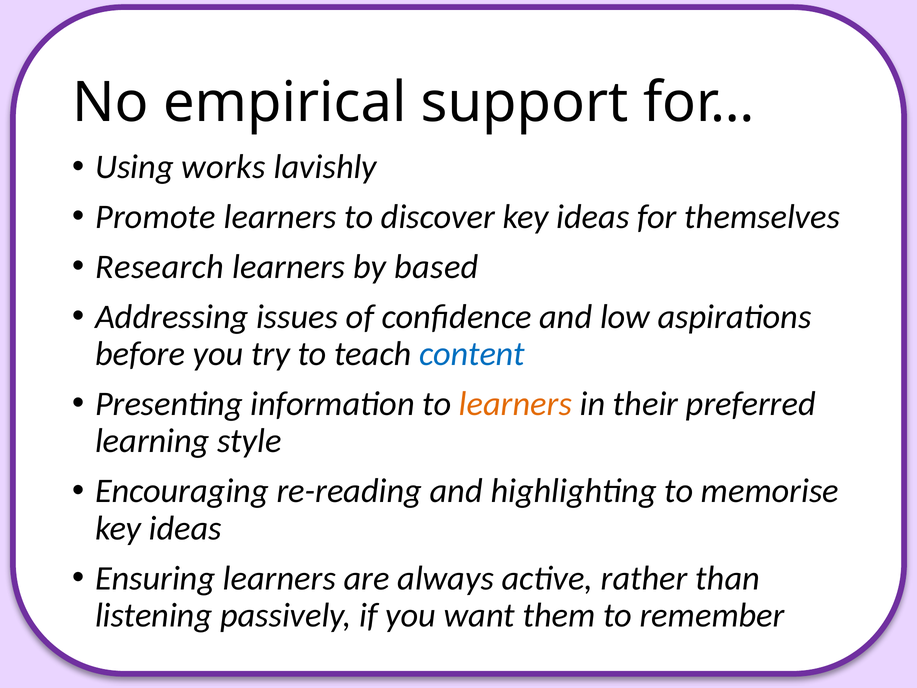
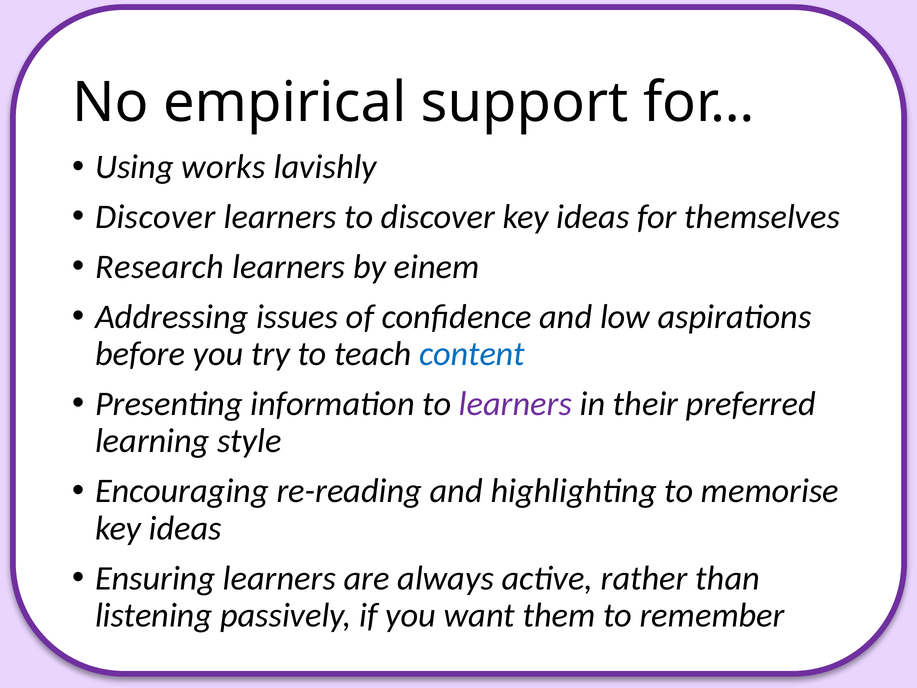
Promote at (155, 217): Promote -> Discover
based: based -> einem
learners at (515, 404) colour: orange -> purple
